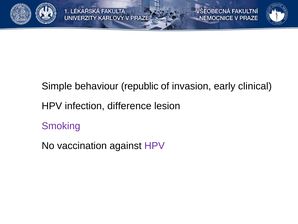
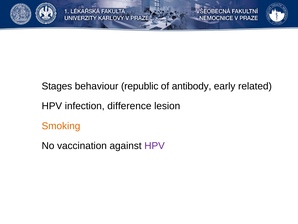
Simple: Simple -> Stages
invasion: invasion -> antibody
clinical: clinical -> related
Smoking colour: purple -> orange
